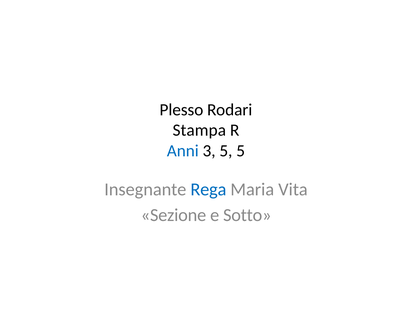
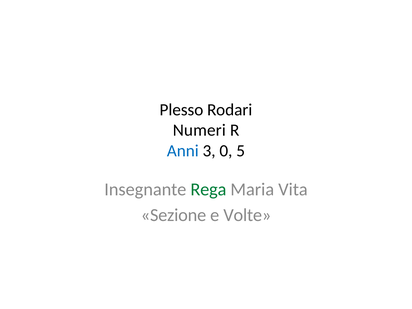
Stampa: Stampa -> Numeri
3 5: 5 -> 0
Rega colour: blue -> green
Sotto: Sotto -> Volte
